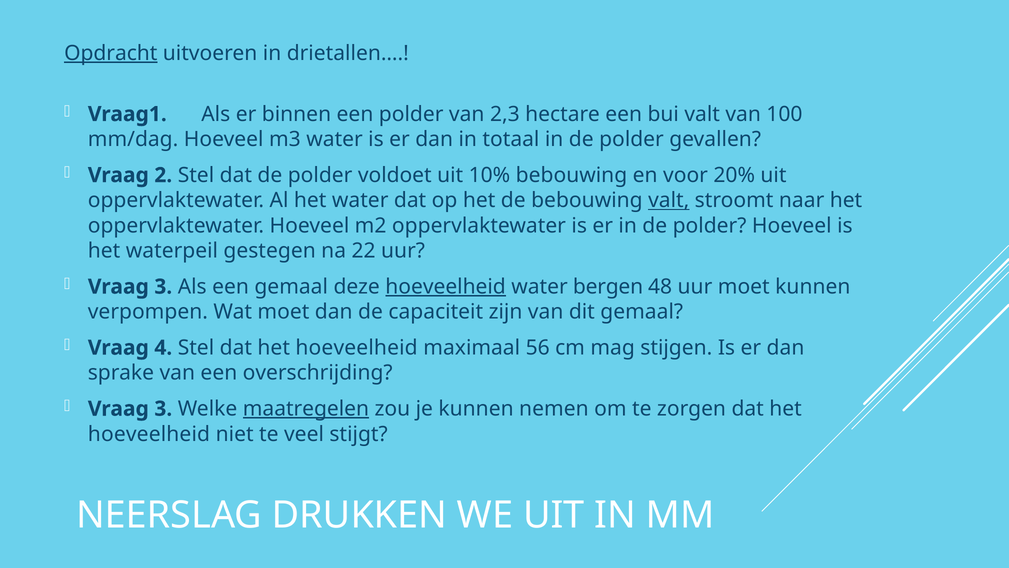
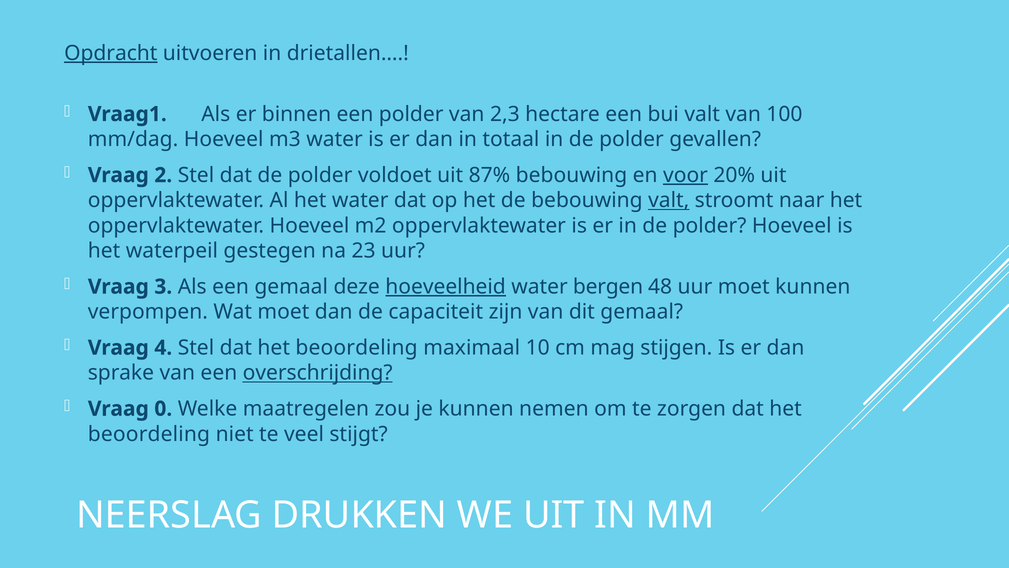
10%: 10% -> 87%
voor underline: none -> present
22: 22 -> 23
Stel dat het hoeveelheid: hoeveelheid -> beoordeling
56: 56 -> 10
overschrijding underline: none -> present
3 at (163, 408): 3 -> 0
maatregelen underline: present -> none
hoeveelheid at (149, 434): hoeveelheid -> beoordeling
